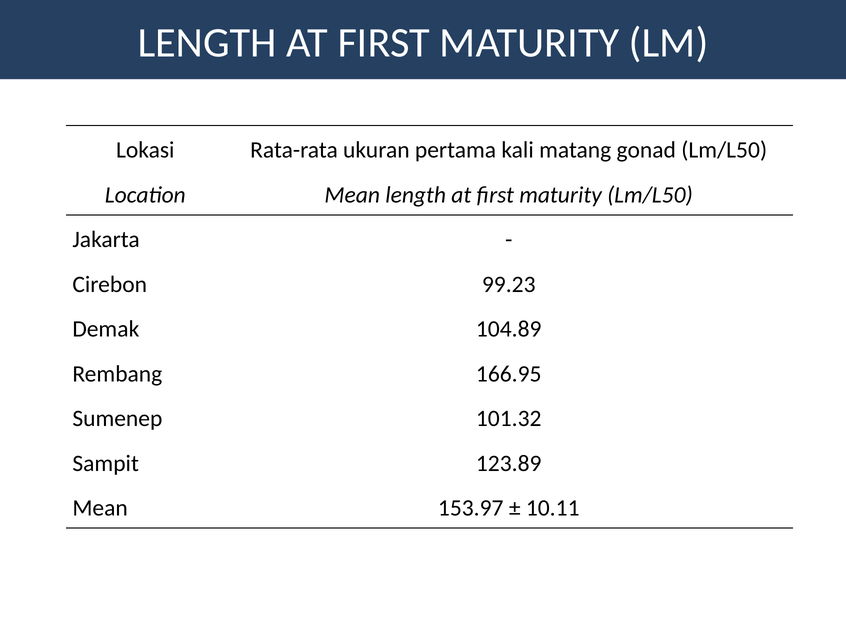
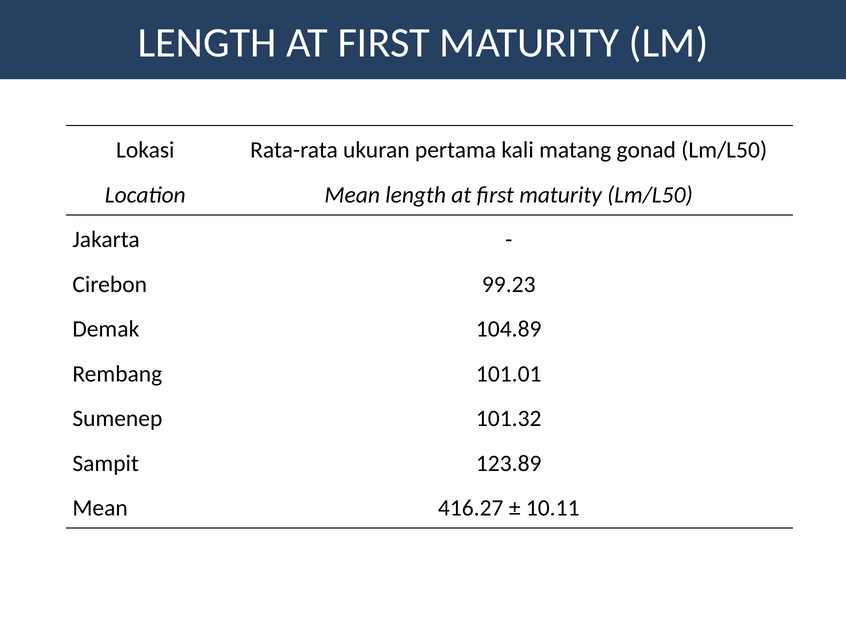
166.95: 166.95 -> 101.01
153.97: 153.97 -> 416.27
